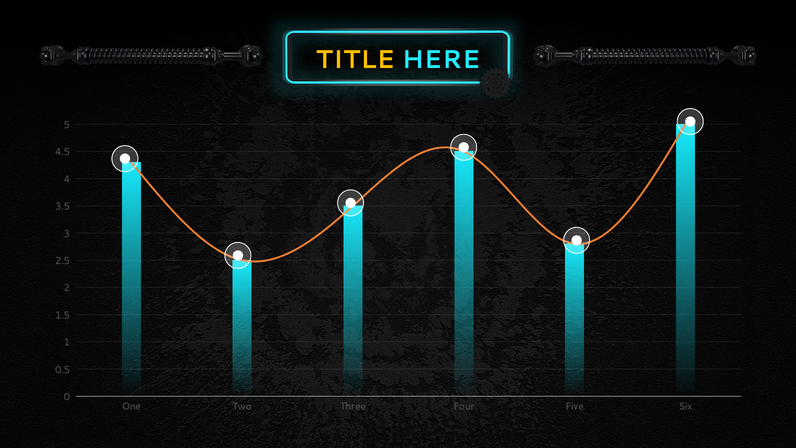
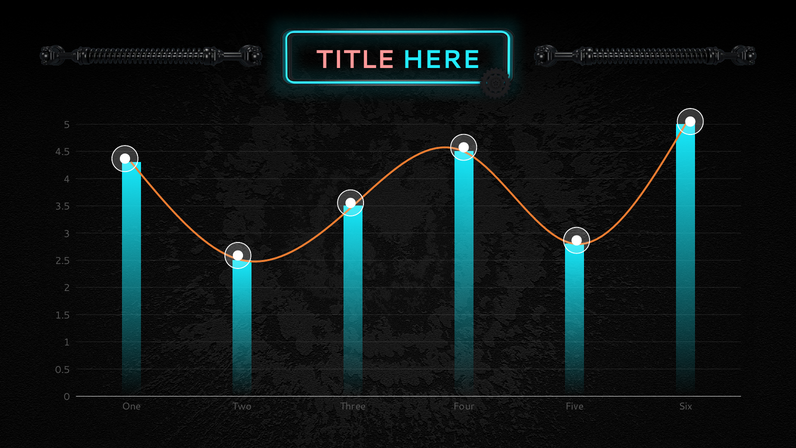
TITLE colour: yellow -> pink
